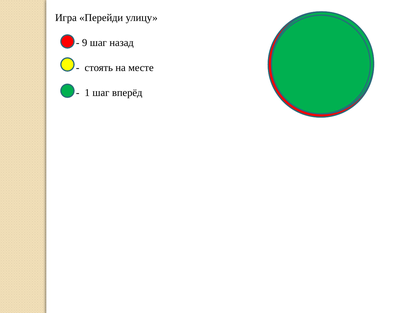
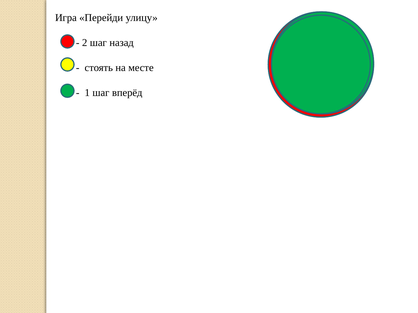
9: 9 -> 2
